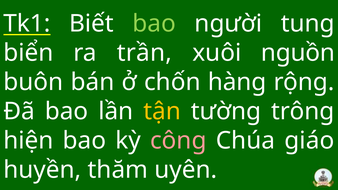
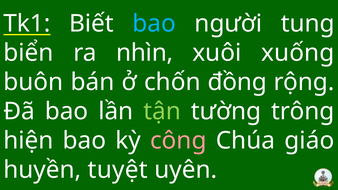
bao at (154, 24) colour: light green -> light blue
trần: trần -> nhìn
nguồn: nguồn -> xuống
hàng: hàng -> đồng
tận colour: yellow -> light green
thăm: thăm -> tuyệt
